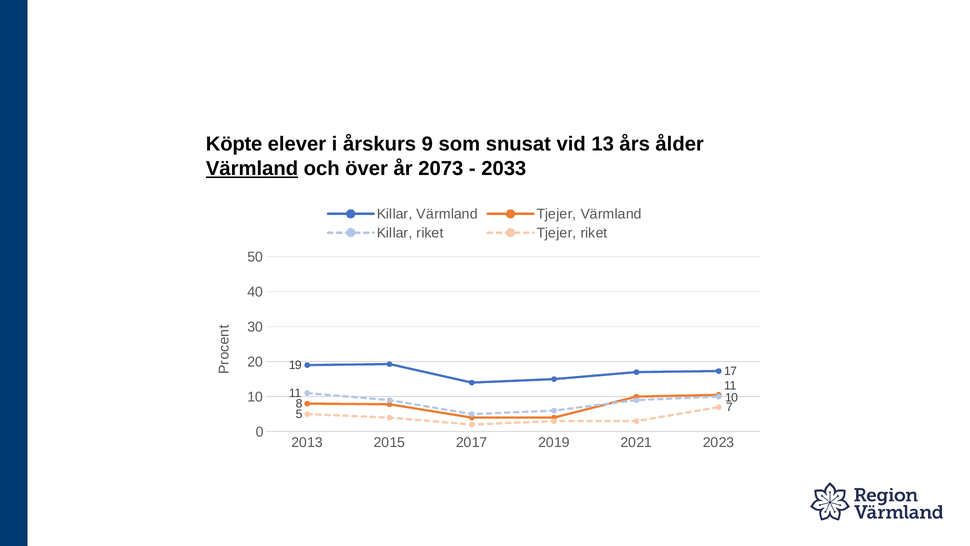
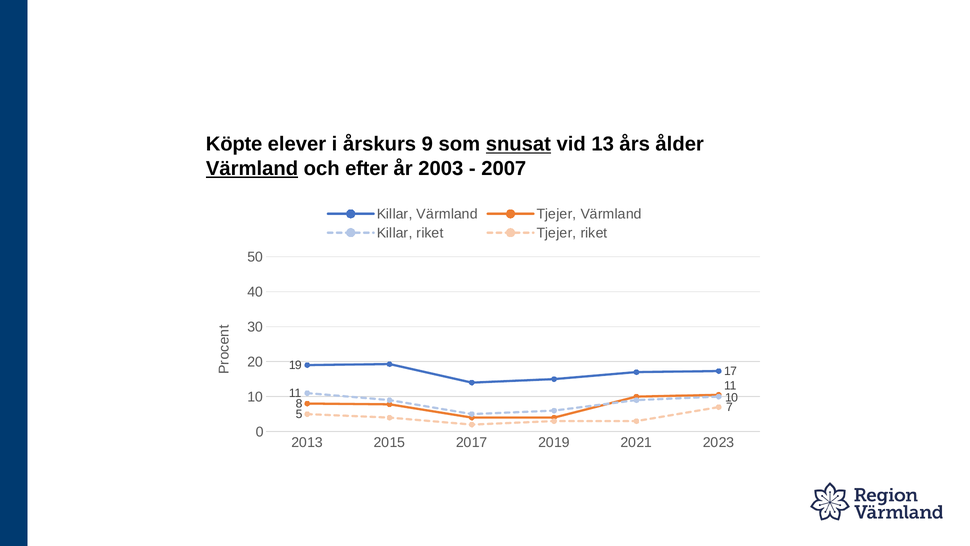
snusat underline: none -> present
över: över -> efter
2073: 2073 -> 2003
2033: 2033 -> 2007
